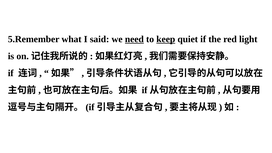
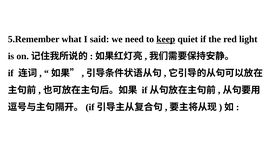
need underline: present -> none
